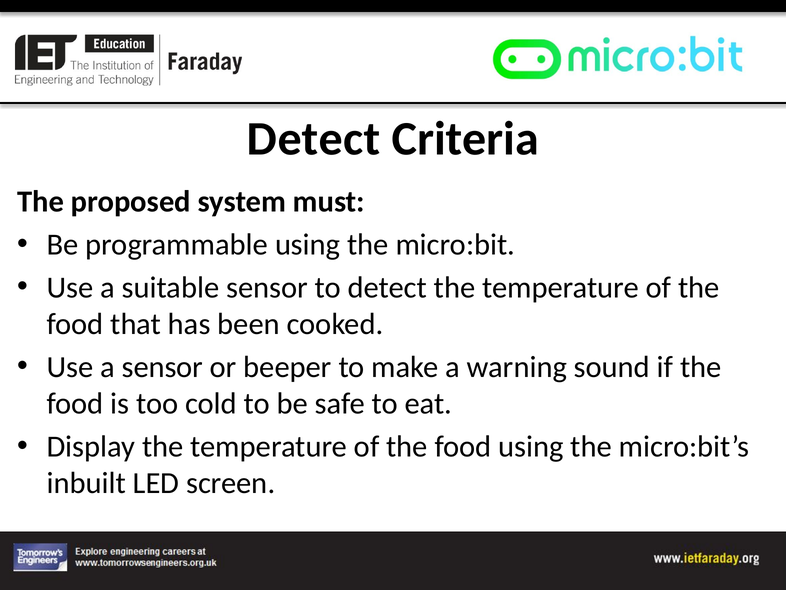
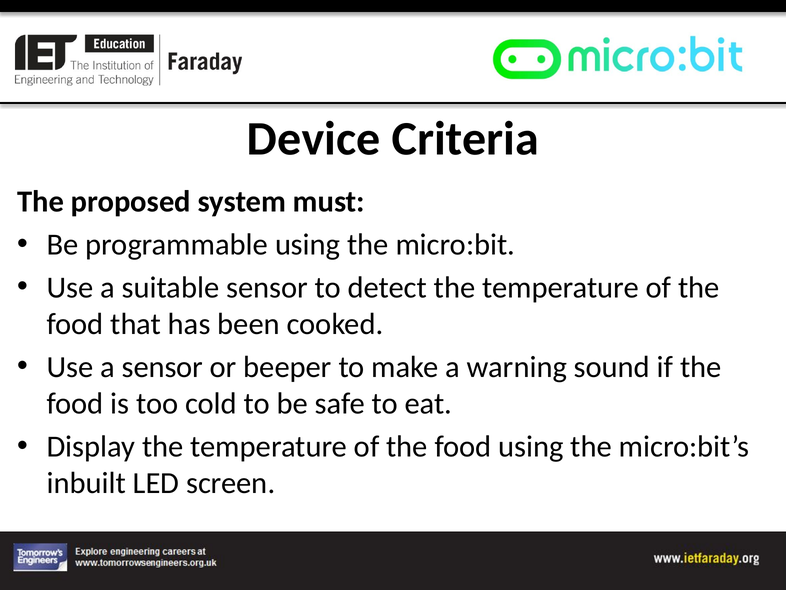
Detect at (314, 139): Detect -> Device
